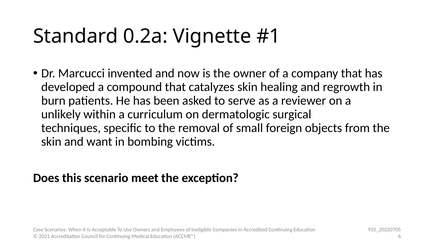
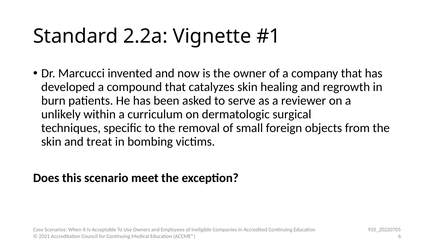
0.2a: 0.2a -> 2.2a
want: want -> treat
